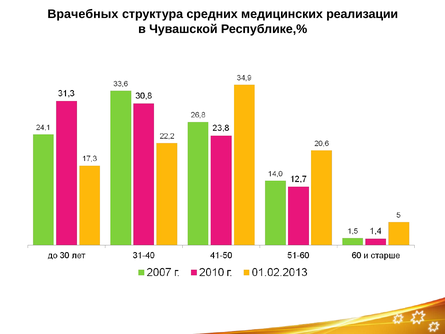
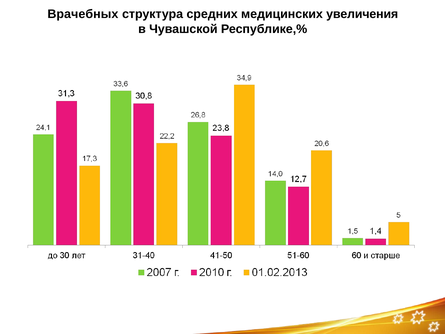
реализации: реализации -> увеличения
